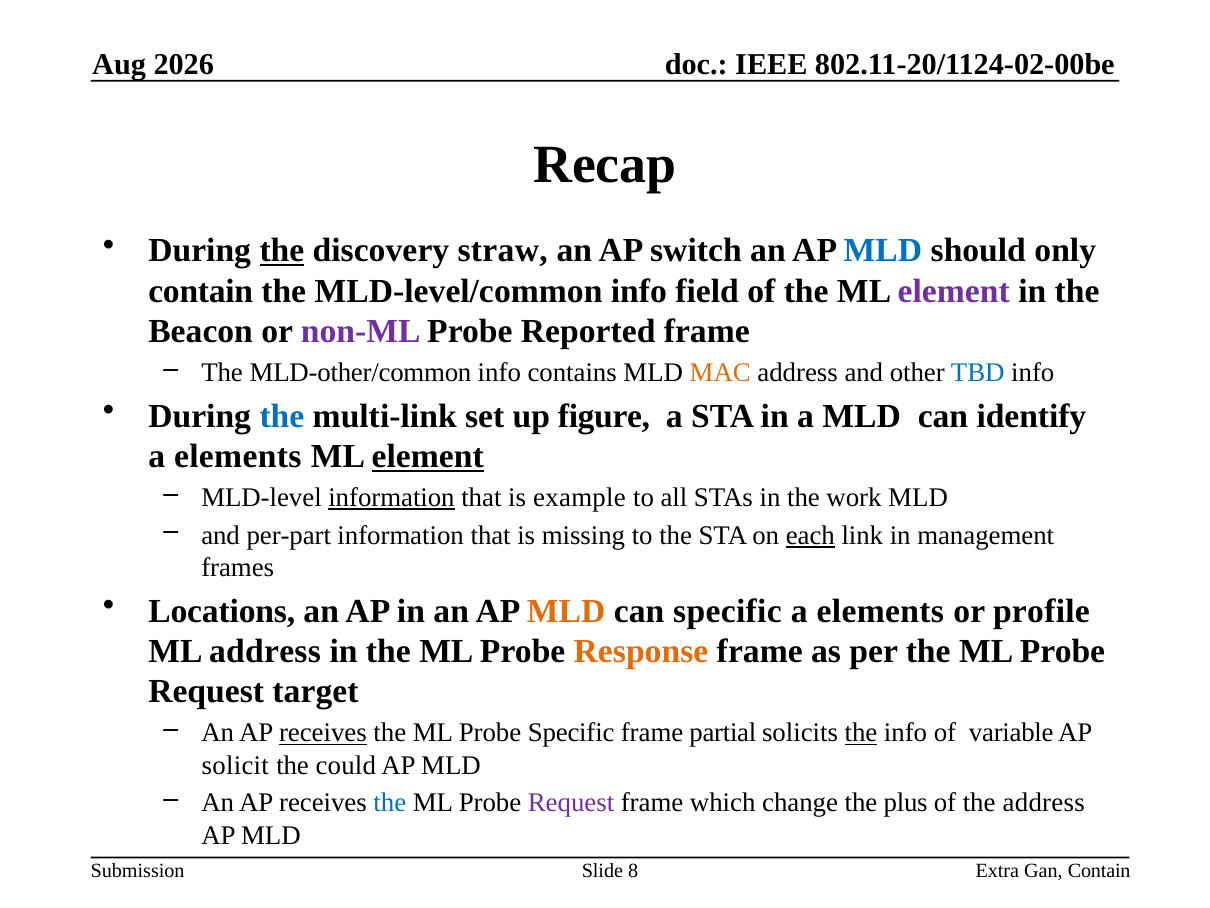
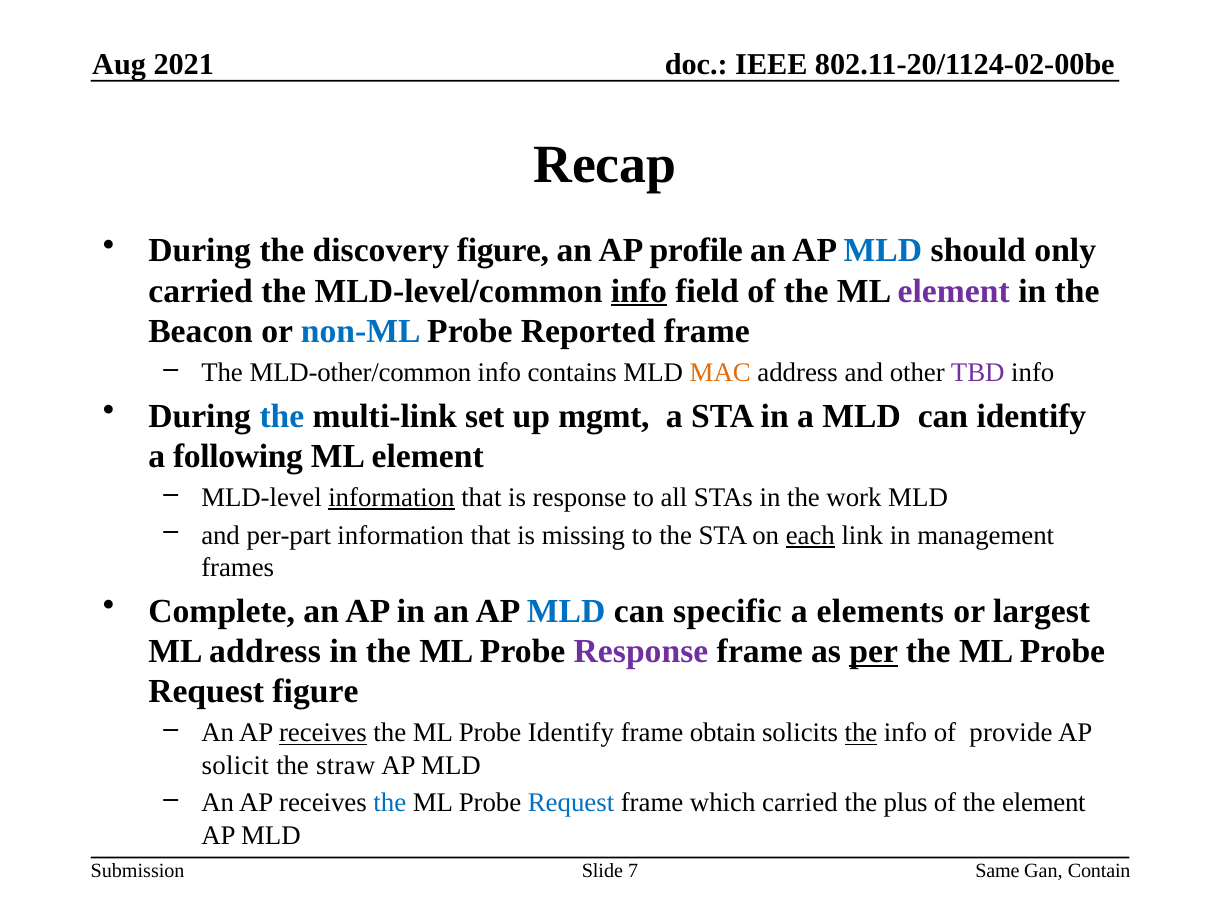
2026: 2026 -> 2021
the at (282, 250) underline: present -> none
discovery straw: straw -> figure
switch: switch -> profile
contain at (201, 291): contain -> carried
info at (639, 291) underline: none -> present
non-ML colour: purple -> blue
TBD colour: blue -> purple
figure: figure -> mgmt
elements at (238, 456): elements -> following
element at (428, 456) underline: present -> none
is example: example -> response
Locations: Locations -> Complete
MLD at (566, 611) colour: orange -> blue
profile: profile -> largest
Response at (641, 651) colour: orange -> purple
per underline: none -> present
Request target: target -> figure
Probe Specific: Specific -> Identify
partial: partial -> obtain
variable: variable -> provide
could: could -> straw
Request at (571, 803) colour: purple -> blue
which change: change -> carried
the address: address -> element
Extra: Extra -> Same
8: 8 -> 7
